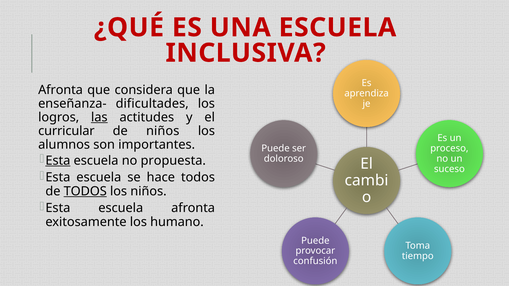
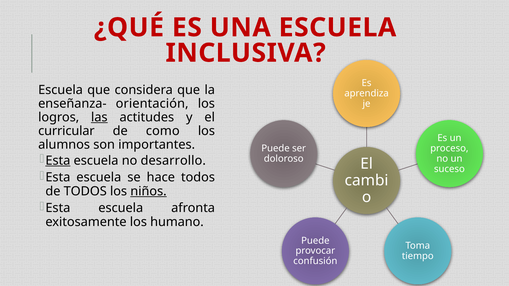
Afronta at (61, 90): Afronta -> Escuela
dificultades: dificultades -> orientación
de niños: niños -> como
propuesta: propuesta -> desarrollo
TODOS at (85, 191) underline: present -> none
niños at (148, 191) underline: none -> present
